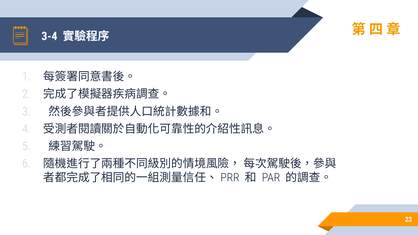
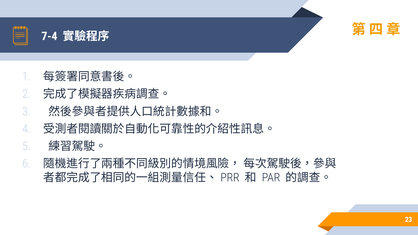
3-4: 3-4 -> 7-4
